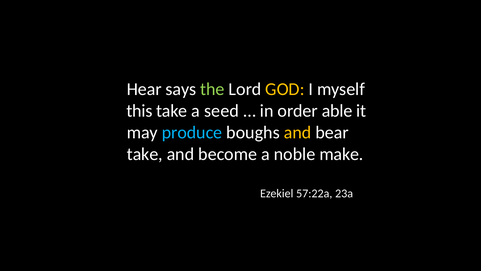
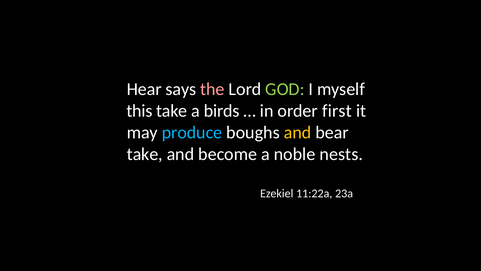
the colour: light green -> pink
GOD colour: yellow -> light green
seed: seed -> birds
able: able -> first
make: make -> nests
57:22a: 57:22a -> 11:22a
